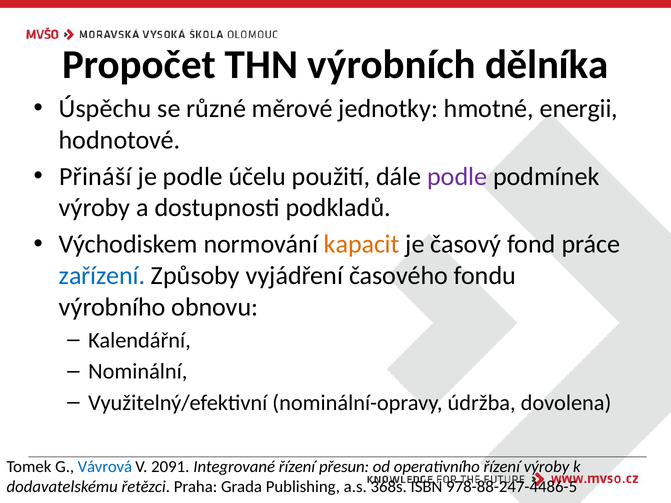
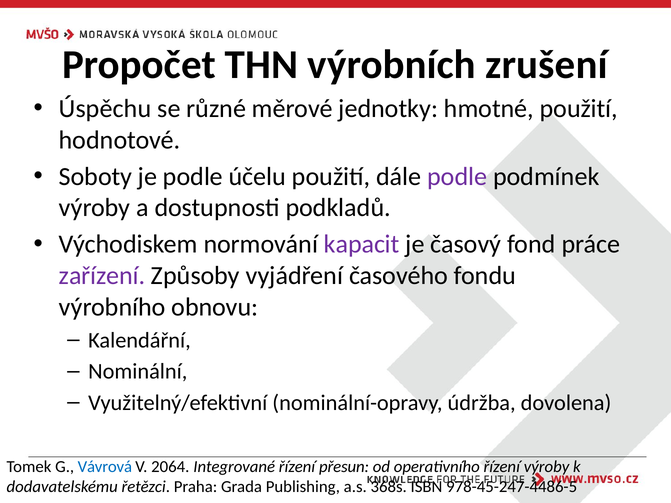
dělníka: dělníka -> zrušení
hmotné energii: energii -> použití
Přináší: Přináší -> Soboty
kapacit colour: orange -> purple
zařízení colour: blue -> purple
2091: 2091 -> 2064
978-88-247-4486-5: 978-88-247-4486-5 -> 978-45-247-4486-5
